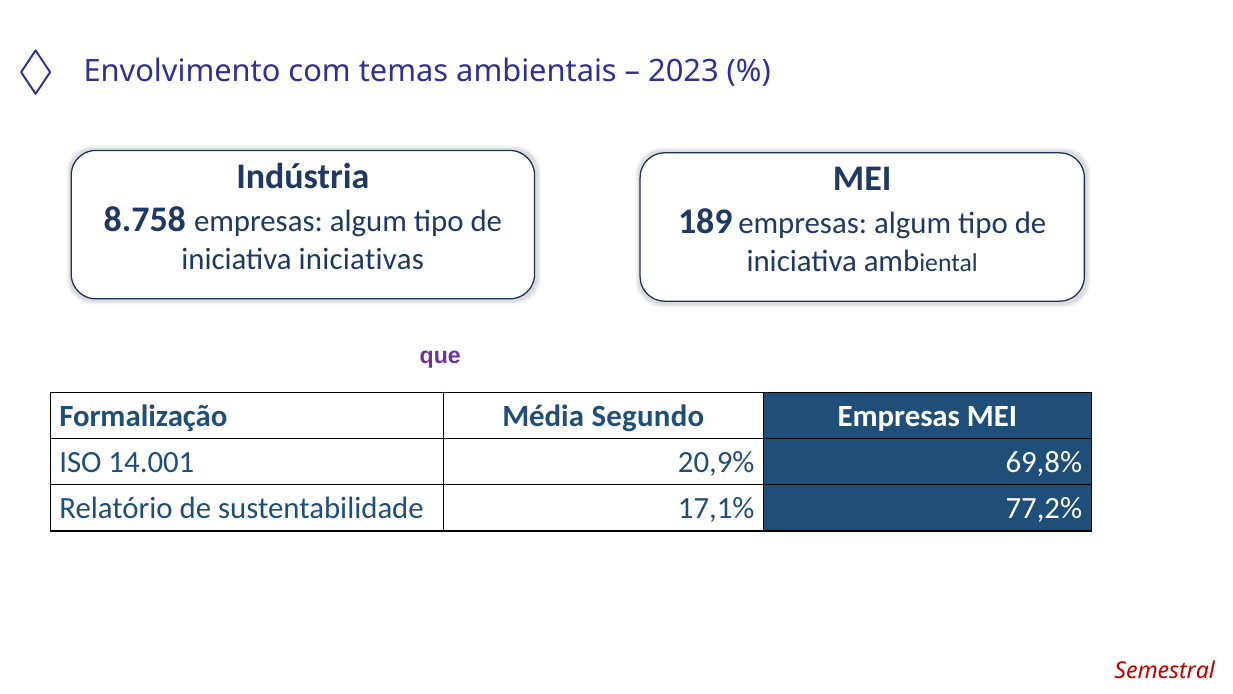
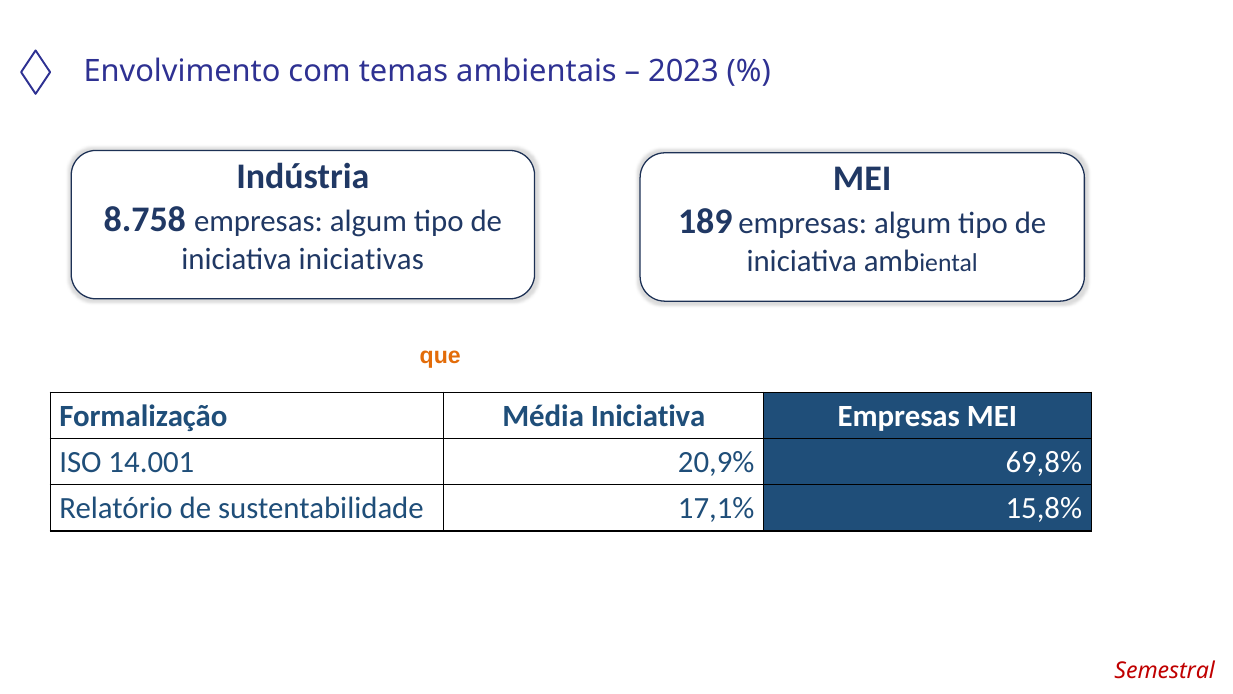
que colour: purple -> orange
Média Segundo: Segundo -> Iniciativa
77,2%: 77,2% -> 15,8%
